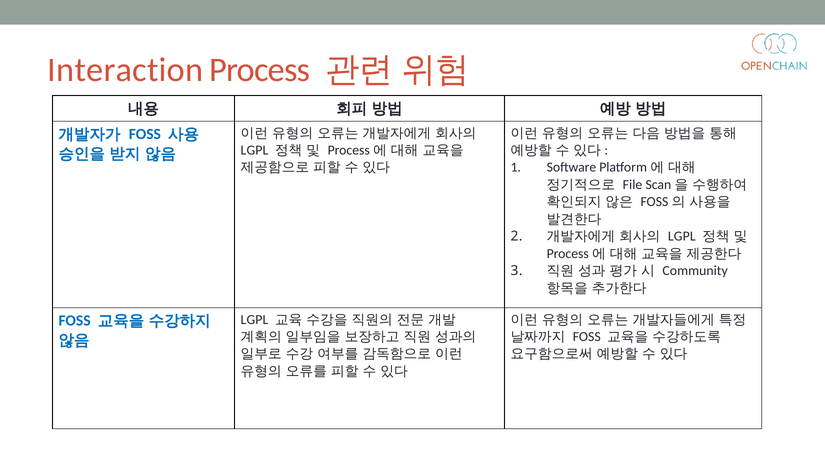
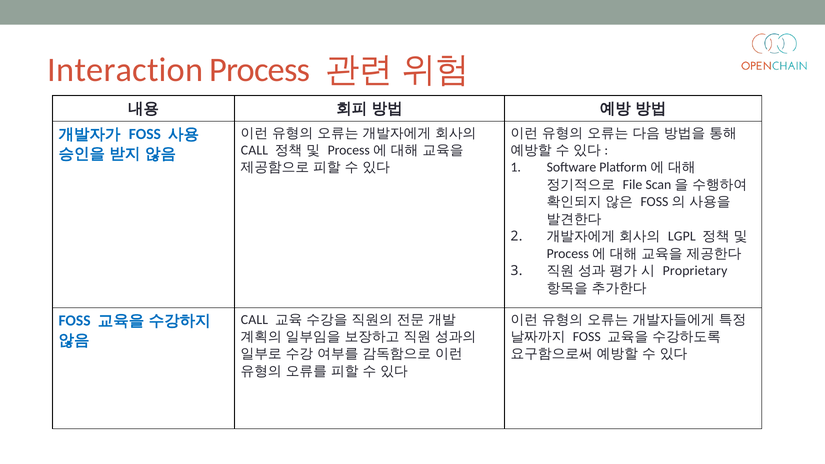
LGPL at (254, 150): LGPL -> CALL
Community: Community -> Proprietary
LGPL at (254, 320): LGPL -> CALL
